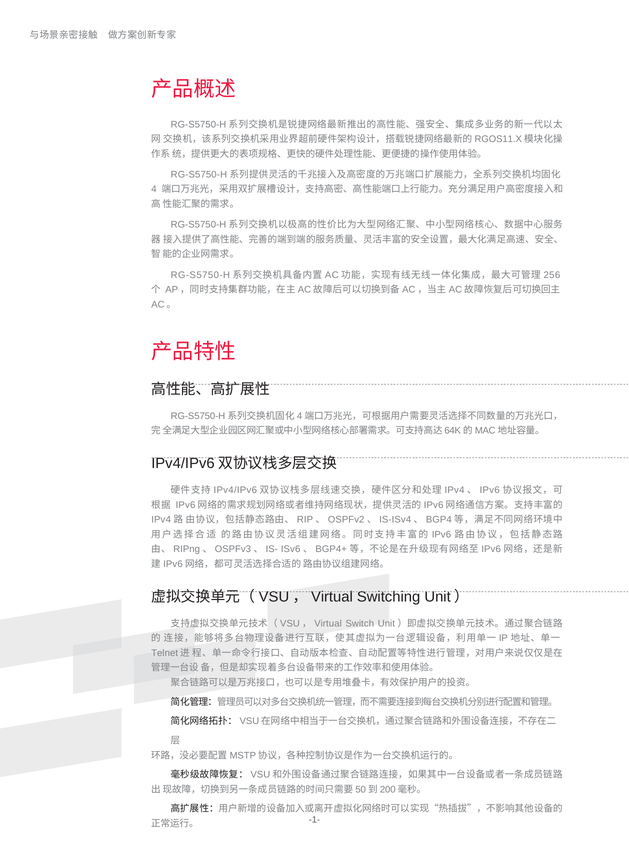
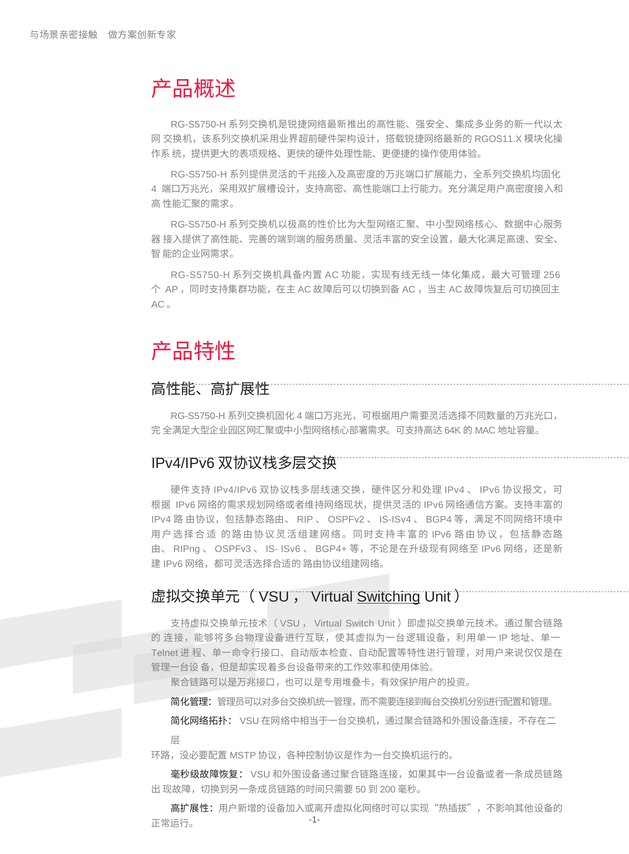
Switching underline: none -> present
